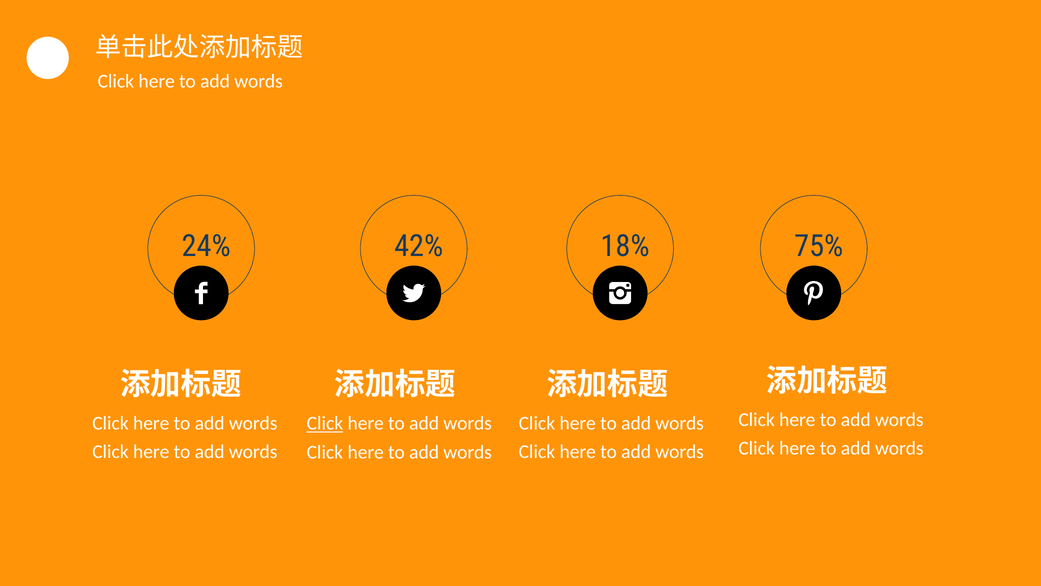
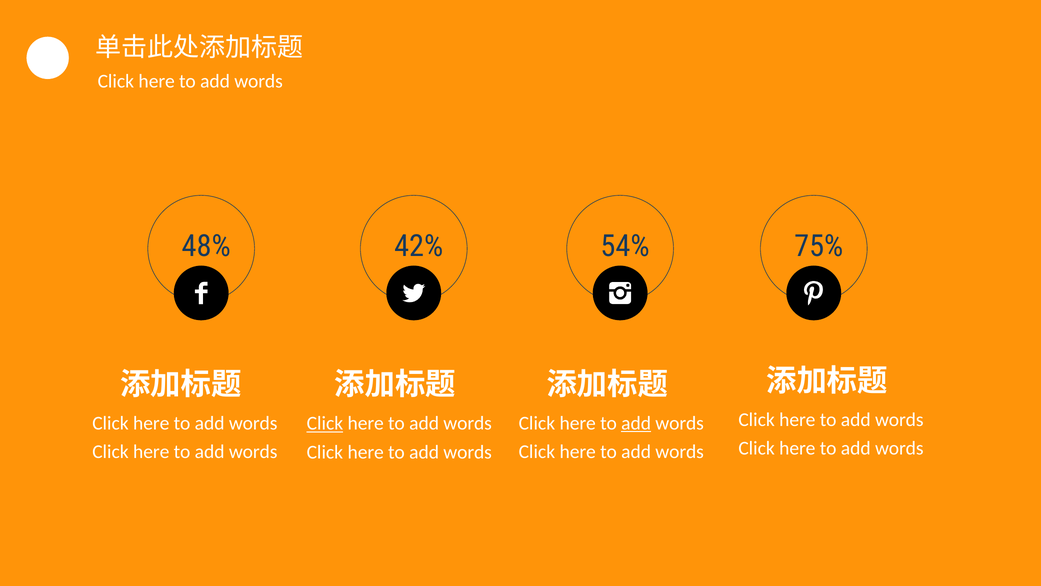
24%: 24% -> 48%
18%: 18% -> 54%
add at (636, 423) underline: none -> present
